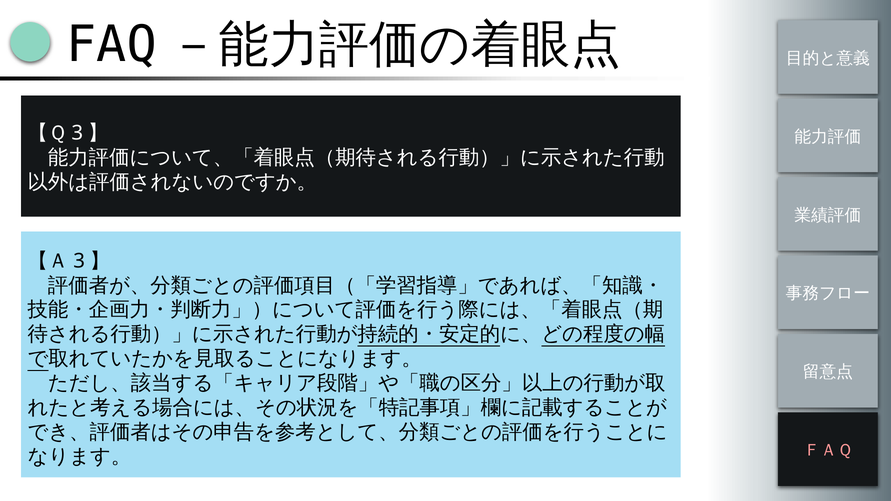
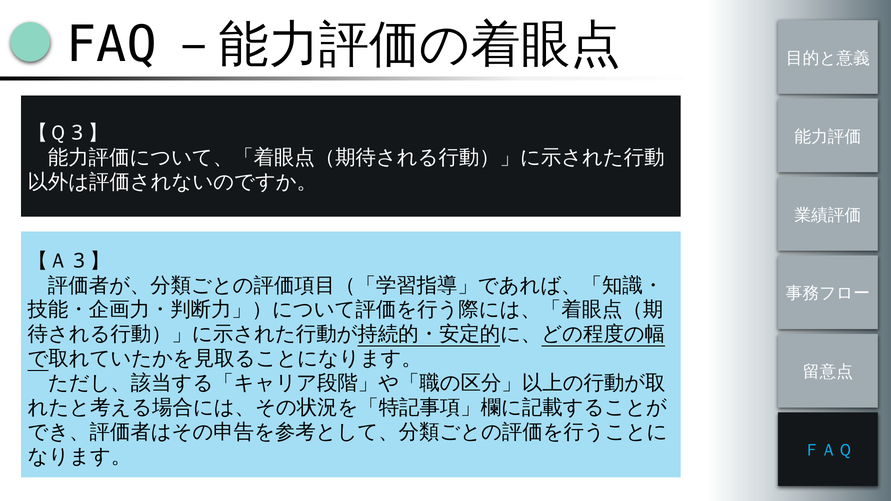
ＦＡＱ colour: pink -> light blue
